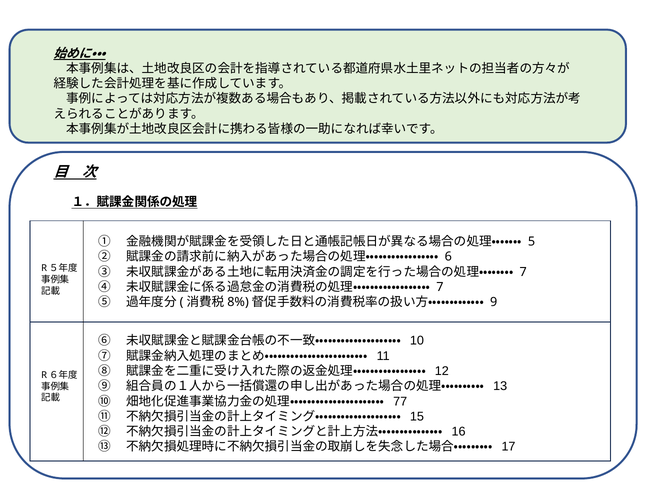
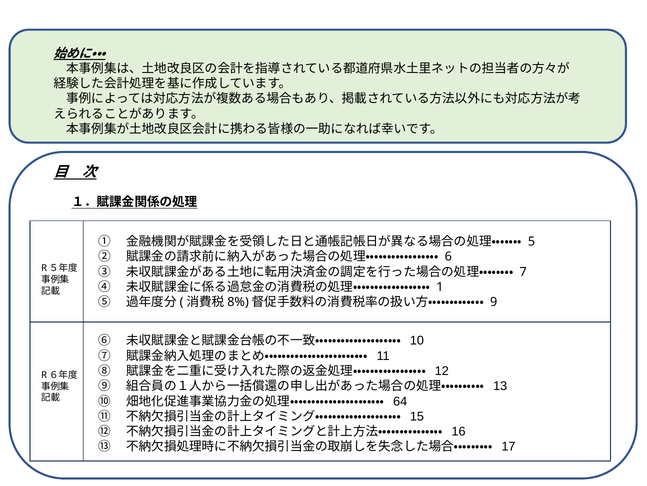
7 at (440, 287): 7 -> 1
77: 77 -> 64
